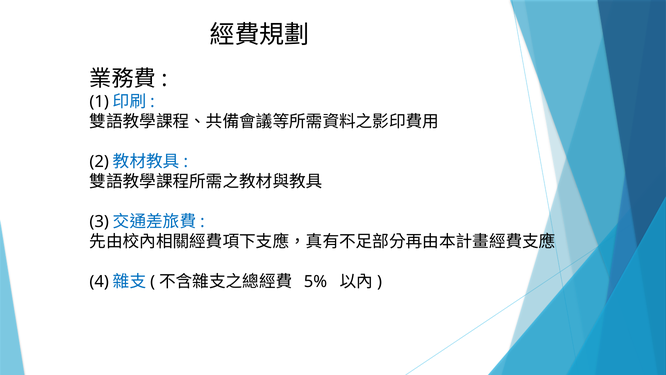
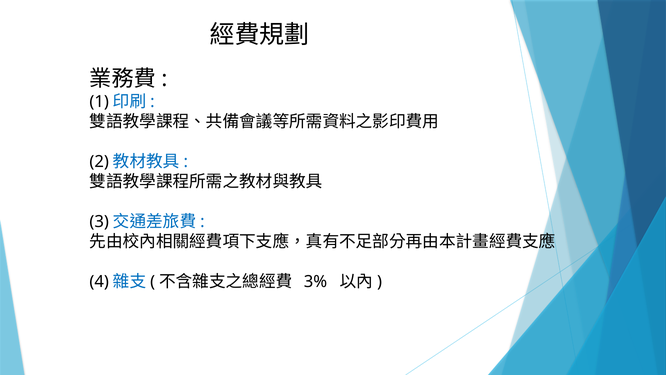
5%: 5% -> 3%
